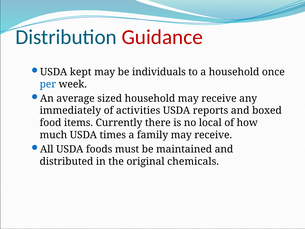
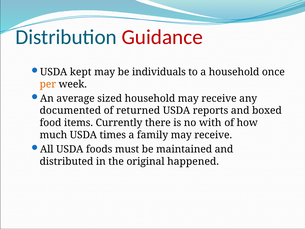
per colour: blue -> orange
immediately: immediately -> documented
activities: activities -> returned
local: local -> with
chemicals: chemicals -> happened
